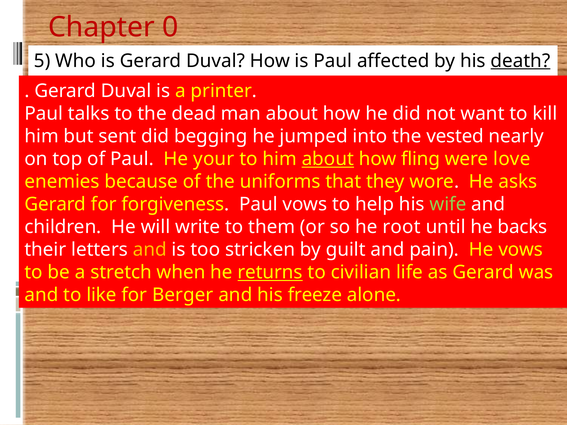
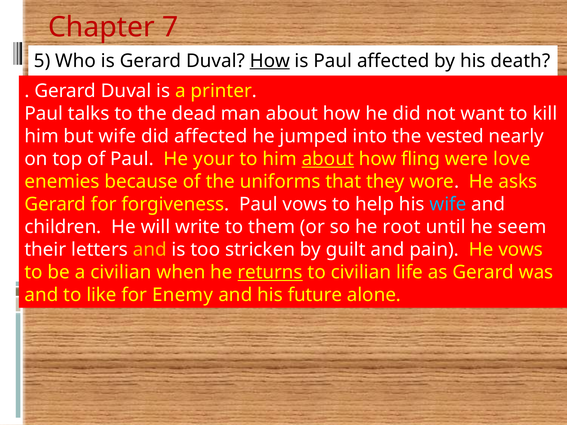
0: 0 -> 7
How at (270, 61) underline: none -> present
death underline: present -> none
but sent: sent -> wife
did begging: begging -> affected
wife at (448, 204) colour: light green -> light blue
backs: backs -> seem
a stretch: stretch -> civilian
Berger: Berger -> Enemy
freeze: freeze -> future
